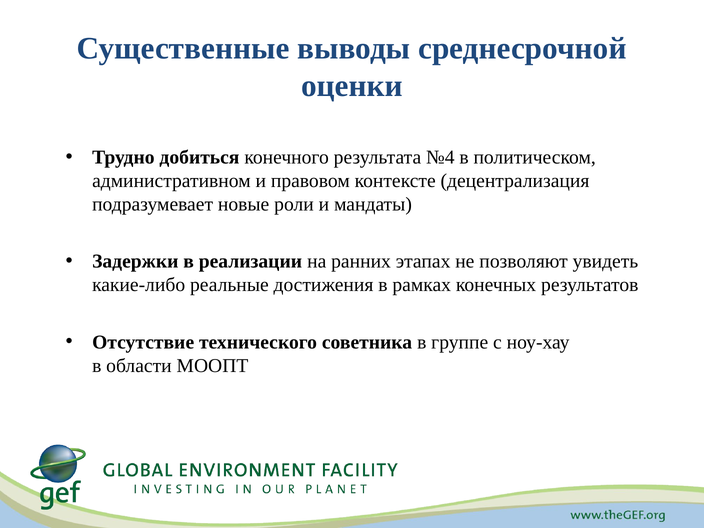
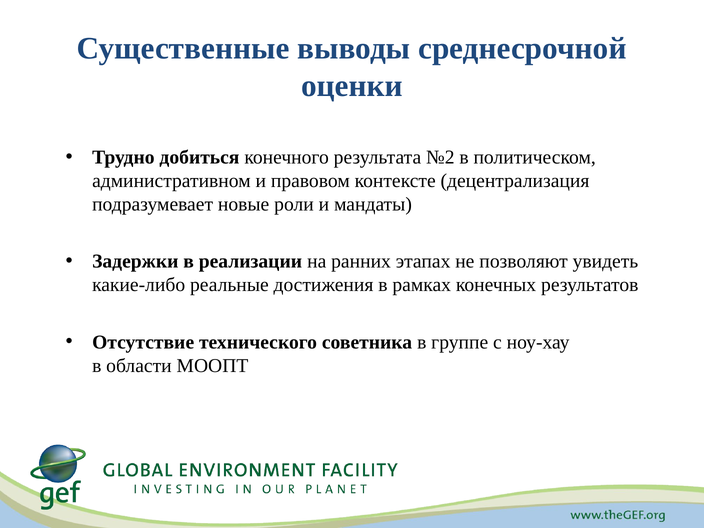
№4: №4 -> №2
